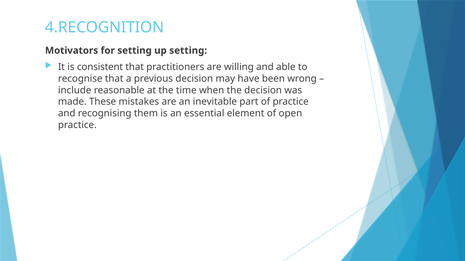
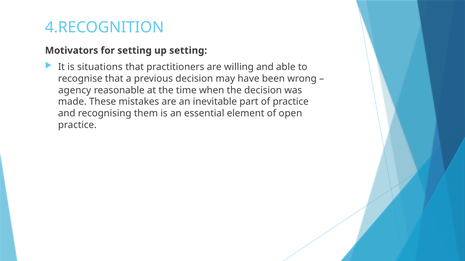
consistent: consistent -> situations
include: include -> agency
